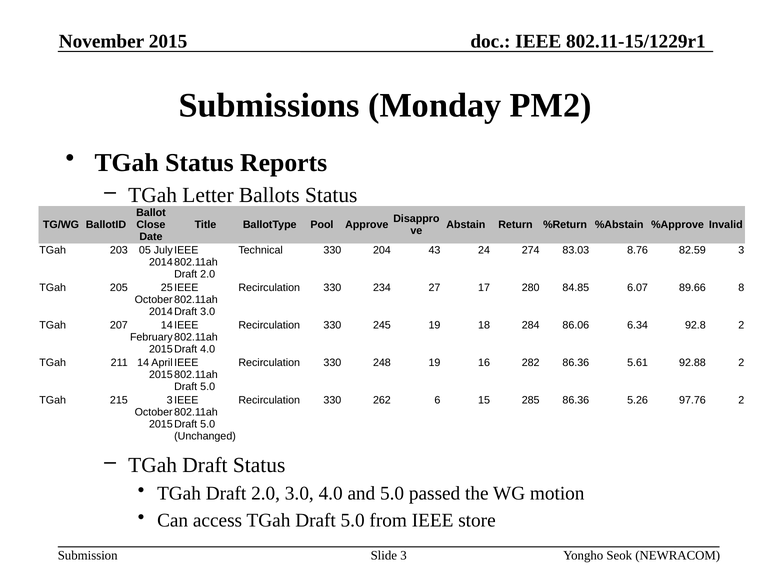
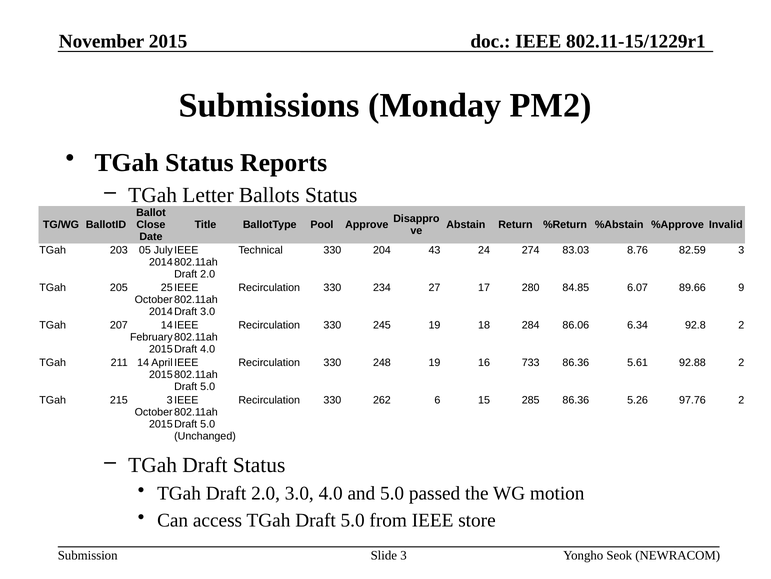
8: 8 -> 9
282: 282 -> 733
